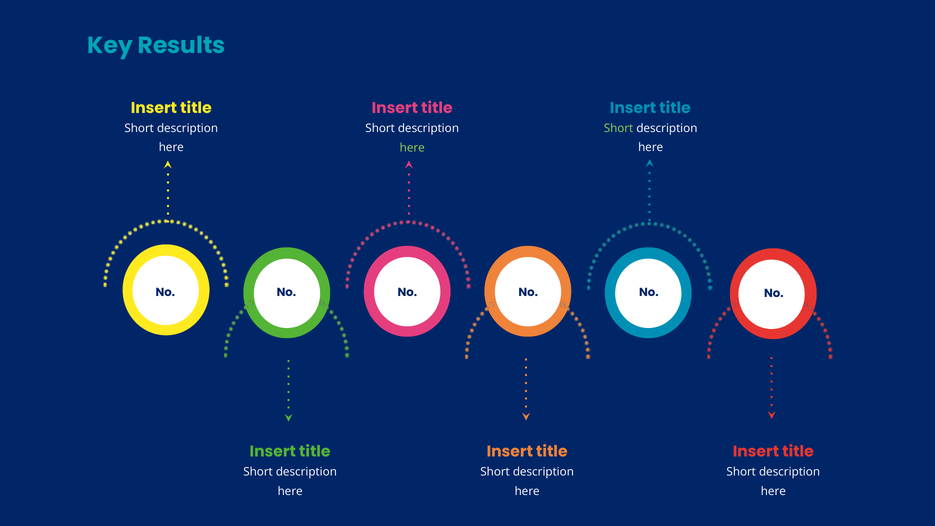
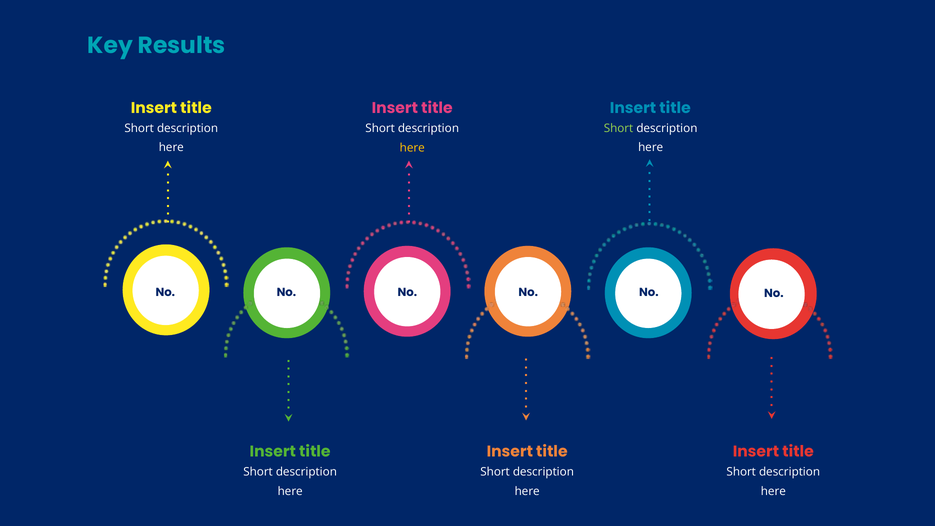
here at (412, 148) colour: light green -> yellow
